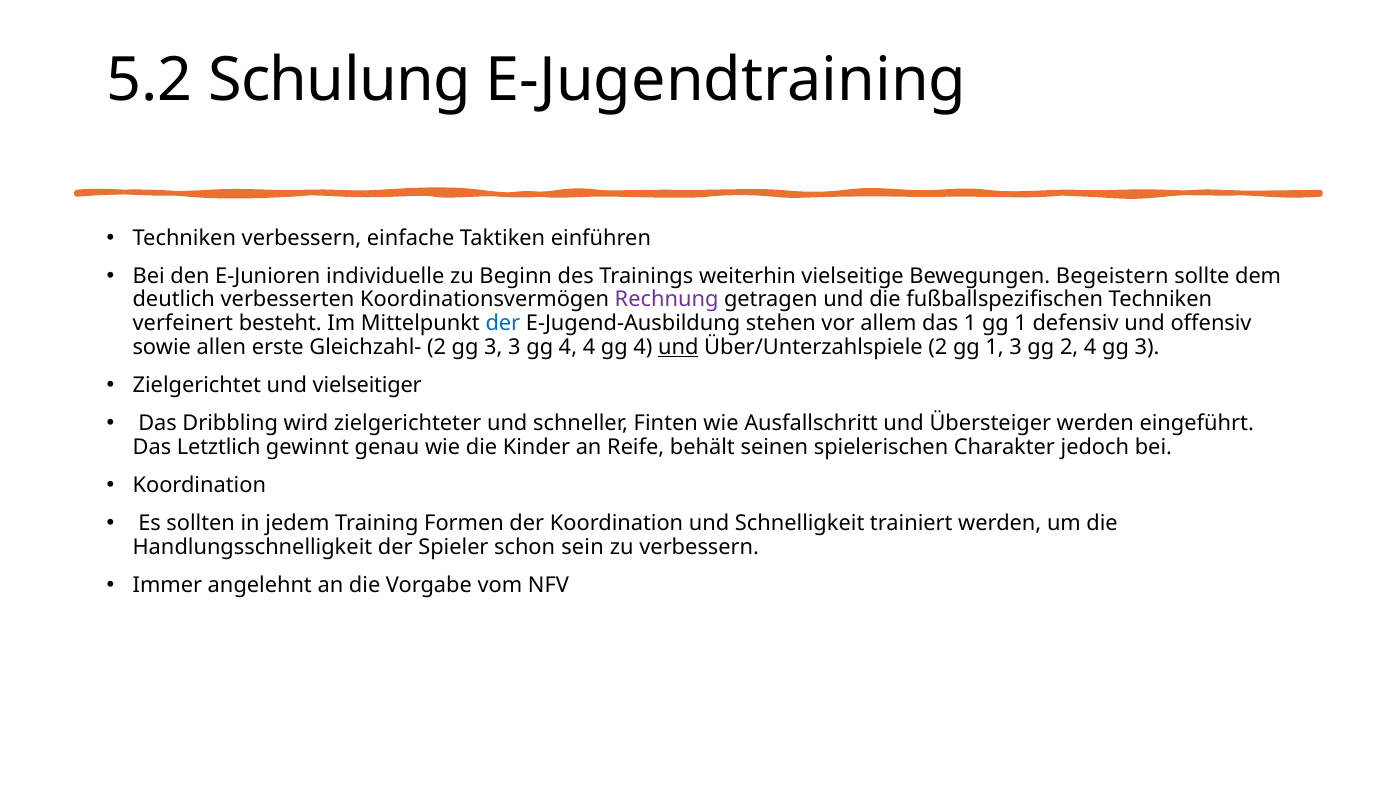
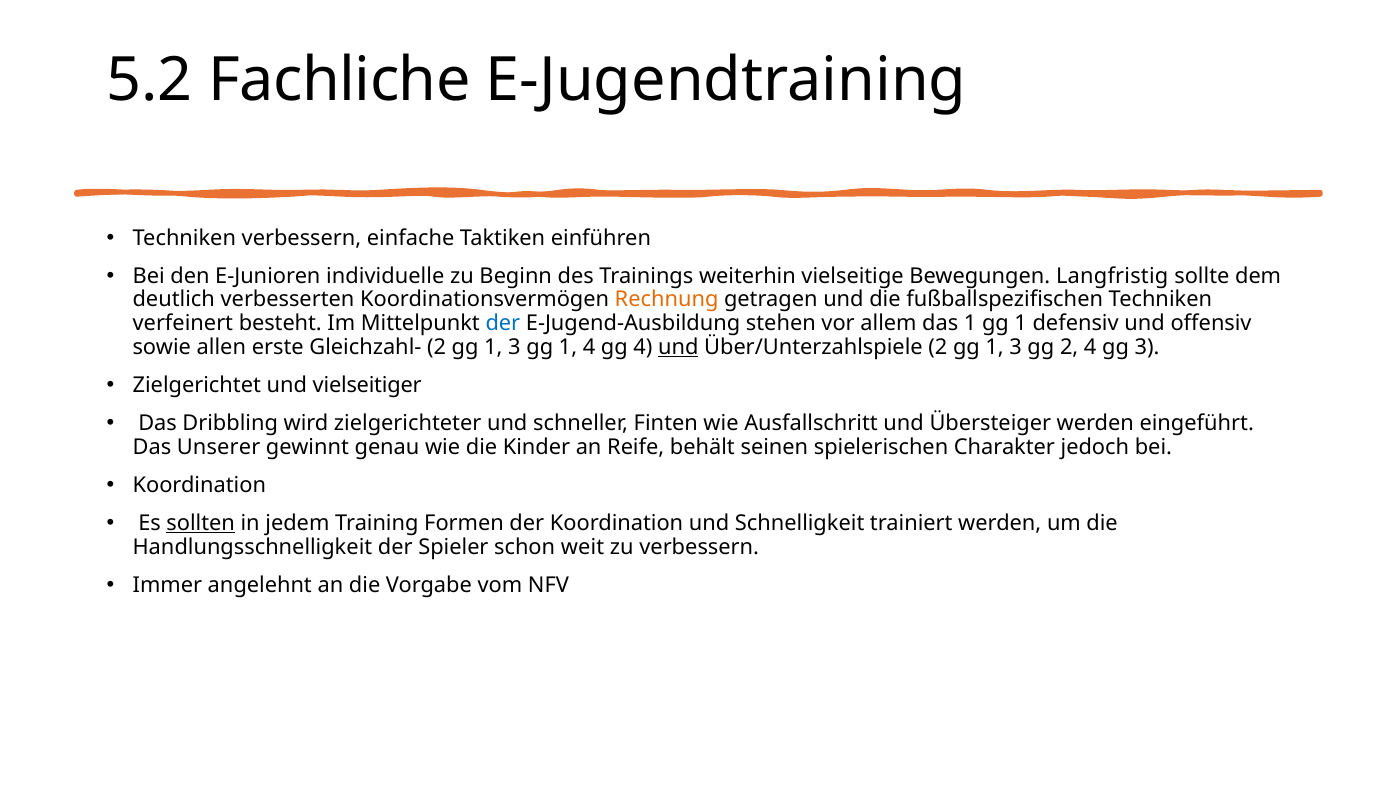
Schulung: Schulung -> Fachliche
Begeistern: Begeistern -> Langfristig
Rechnung colour: purple -> orange
Gleichzahl- 2 gg 3: 3 -> 1
3 gg 4: 4 -> 1
Letztlich: Letztlich -> Unserer
sollten underline: none -> present
sein: sein -> weit
